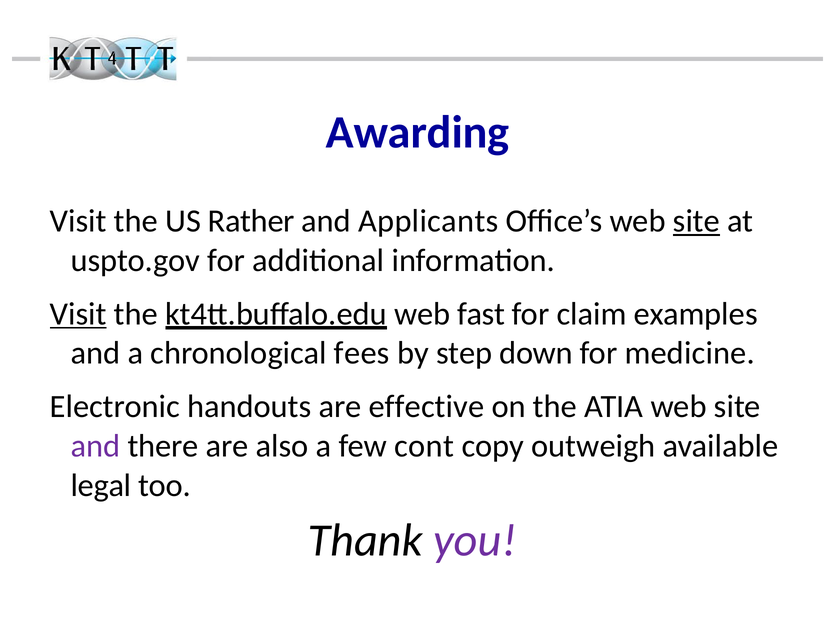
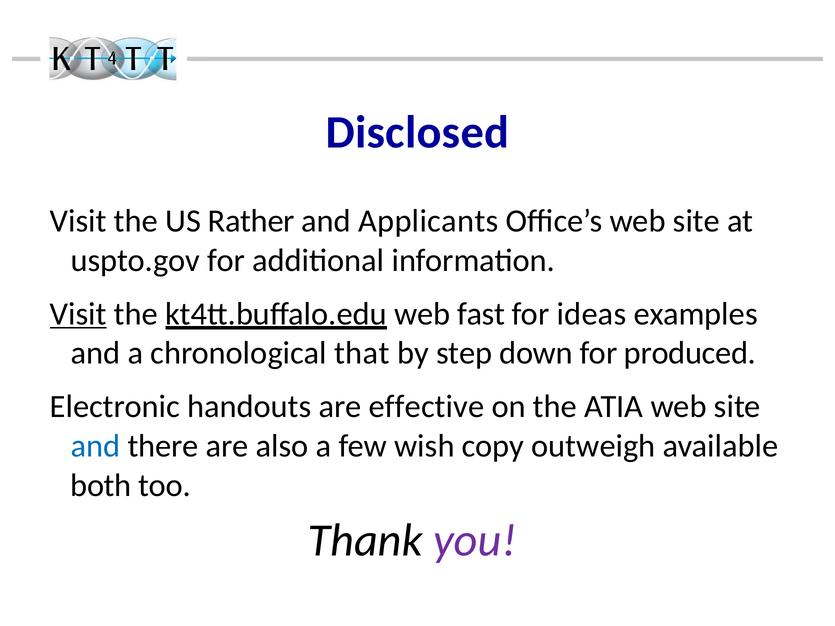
Awarding: Awarding -> Disclosed
site at (696, 221) underline: present -> none
claim: claim -> ideas
fees: fees -> that
medicine: medicine -> produced
and at (96, 446) colour: purple -> blue
cont: cont -> wish
legal: legal -> both
